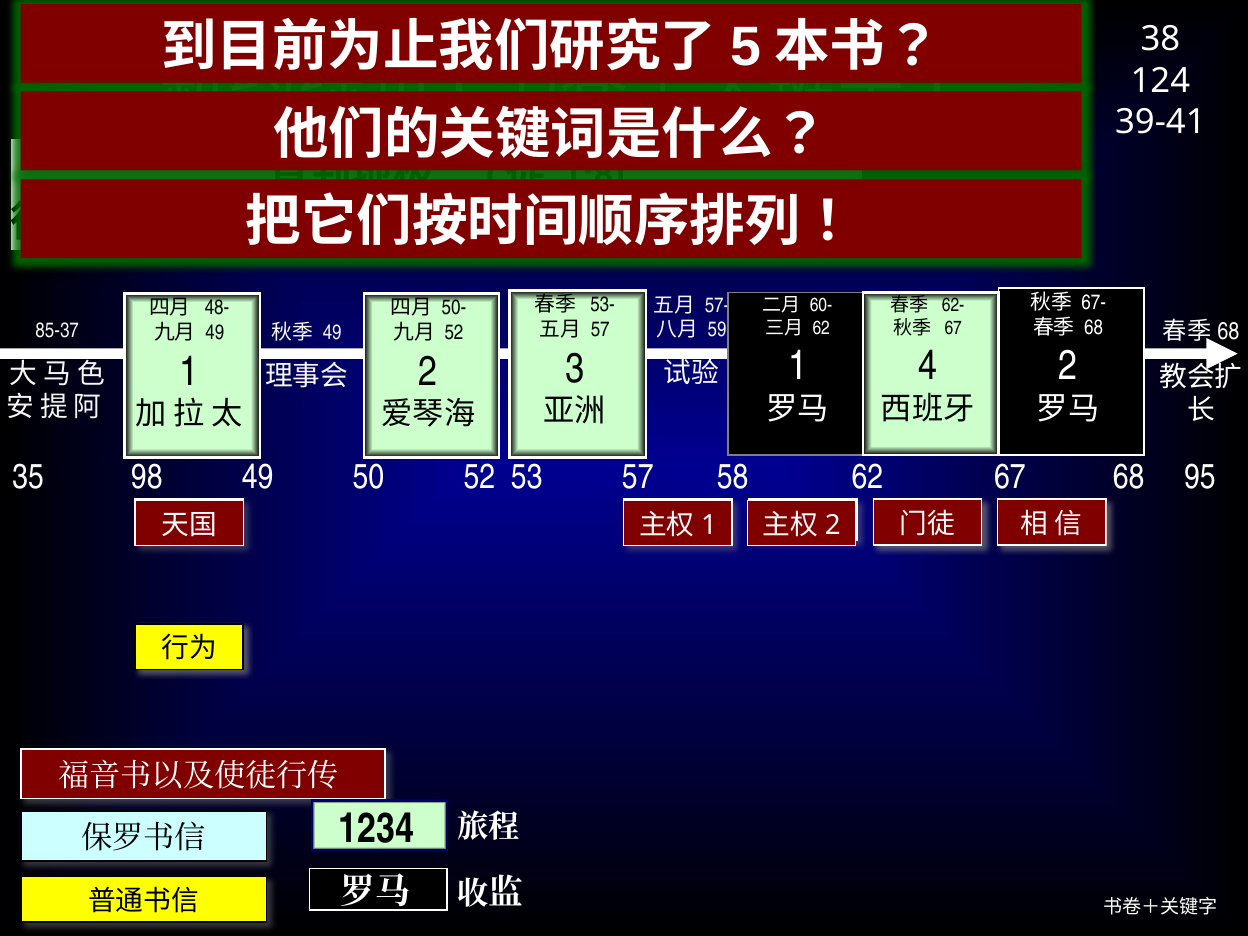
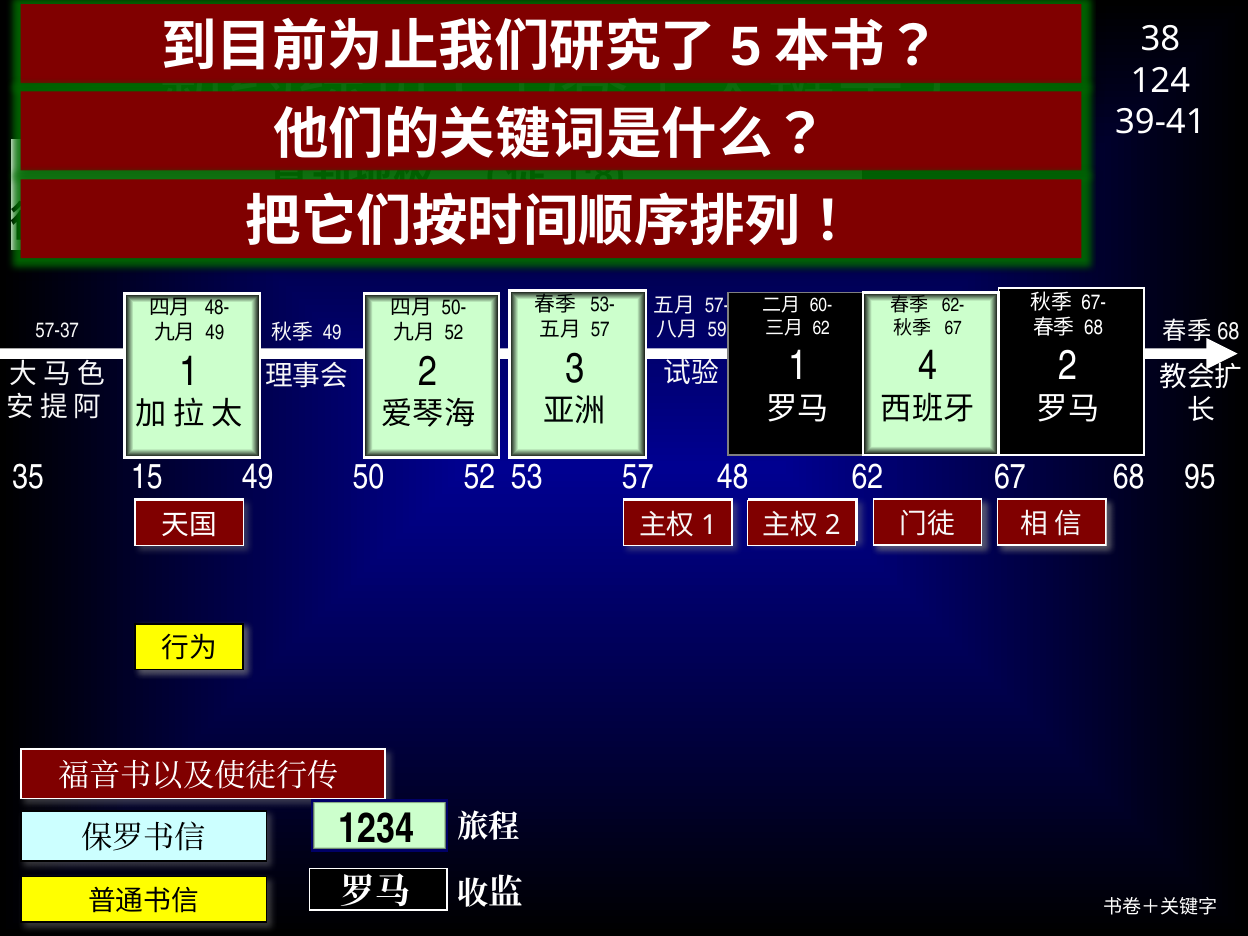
85-37: 85-37 -> 57-37
35 98: 98 -> 15
58: 58 -> 48
